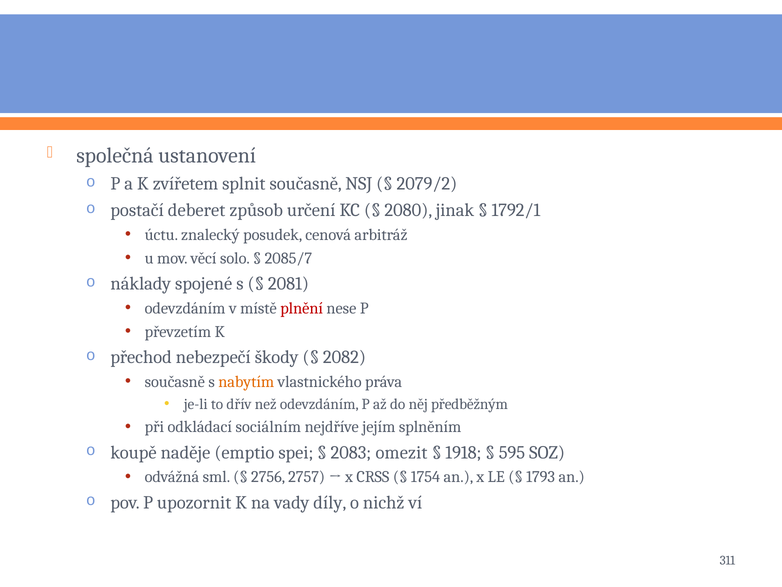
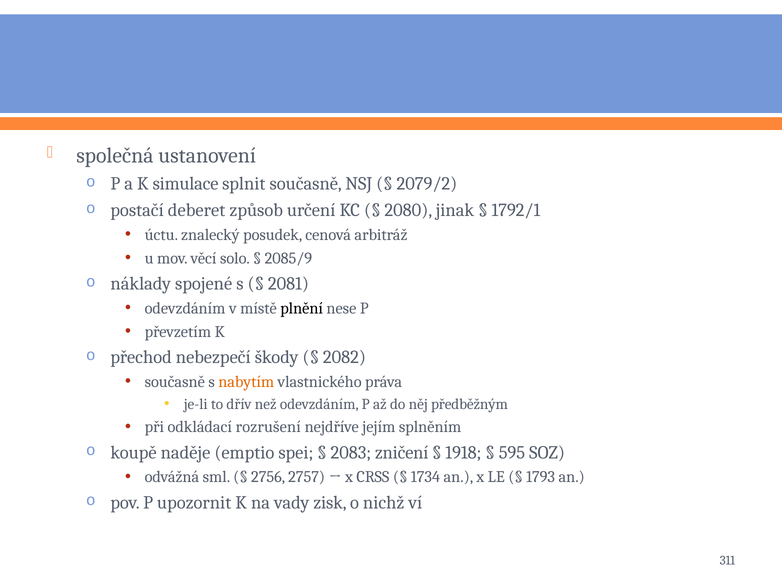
zvířetem: zvířetem -> simulace
2085/7: 2085/7 -> 2085/9
plnění colour: red -> black
sociálním: sociálním -> rozrušení
omezit: omezit -> zničení
1754: 1754 -> 1734
díly: díly -> zisk
